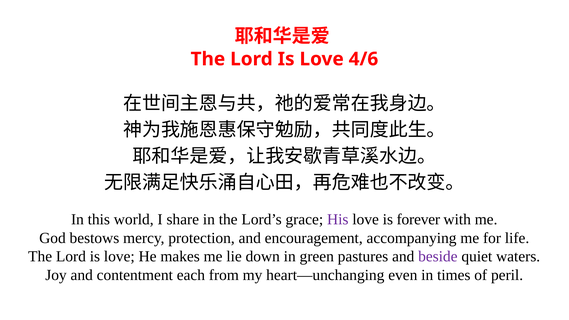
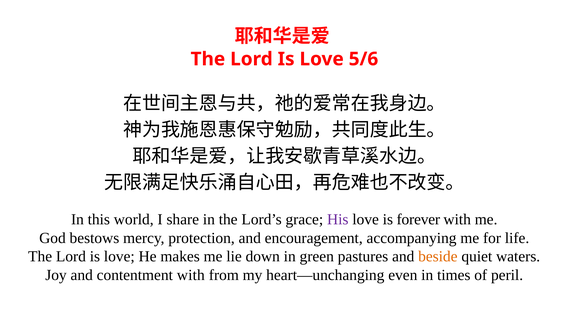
4/6: 4/6 -> 5/6
beside colour: purple -> orange
contentment each: each -> with
